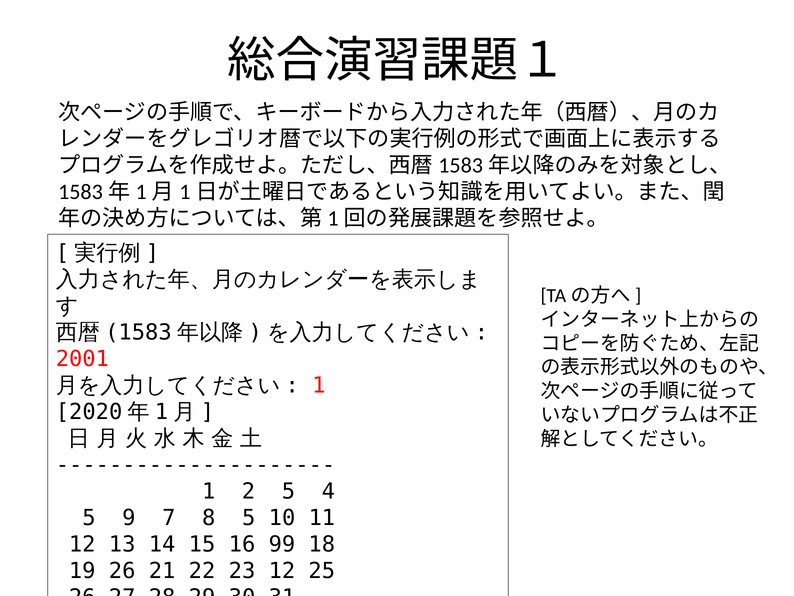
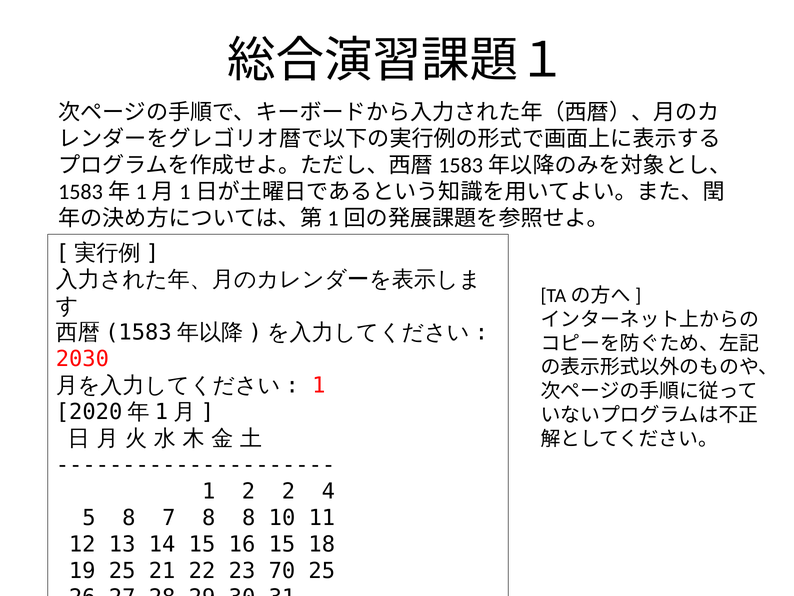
2001: 2001 -> 2030
2 5: 5 -> 2
5 9: 9 -> 8
8 5: 5 -> 8
16 99: 99 -> 15
19 26: 26 -> 25
23 12: 12 -> 70
